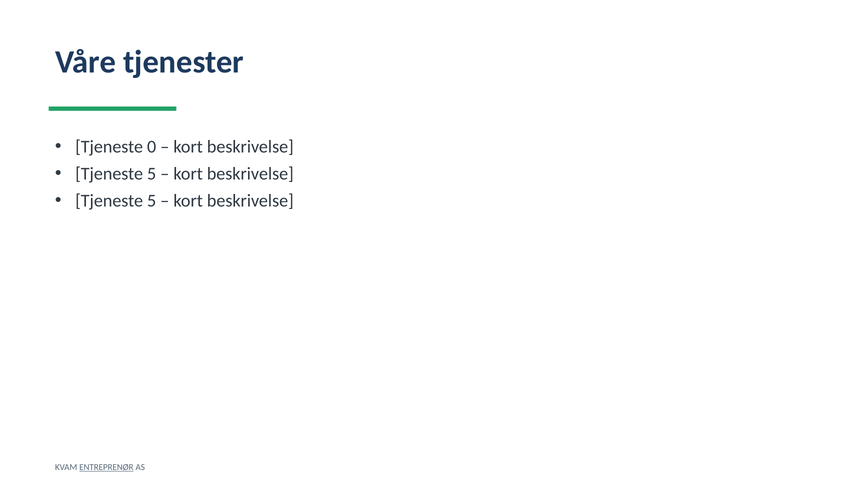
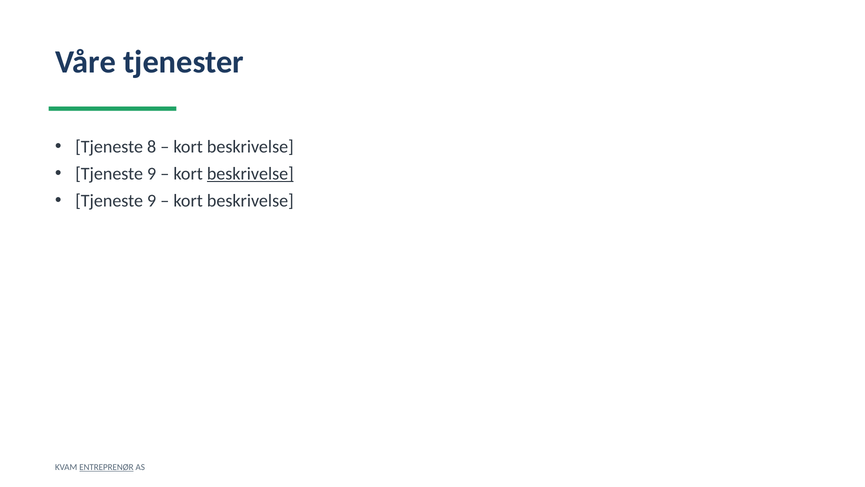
0: 0 -> 8
5 at (152, 174): 5 -> 9
beskrivelse at (250, 174) underline: none -> present
5 at (152, 201): 5 -> 9
